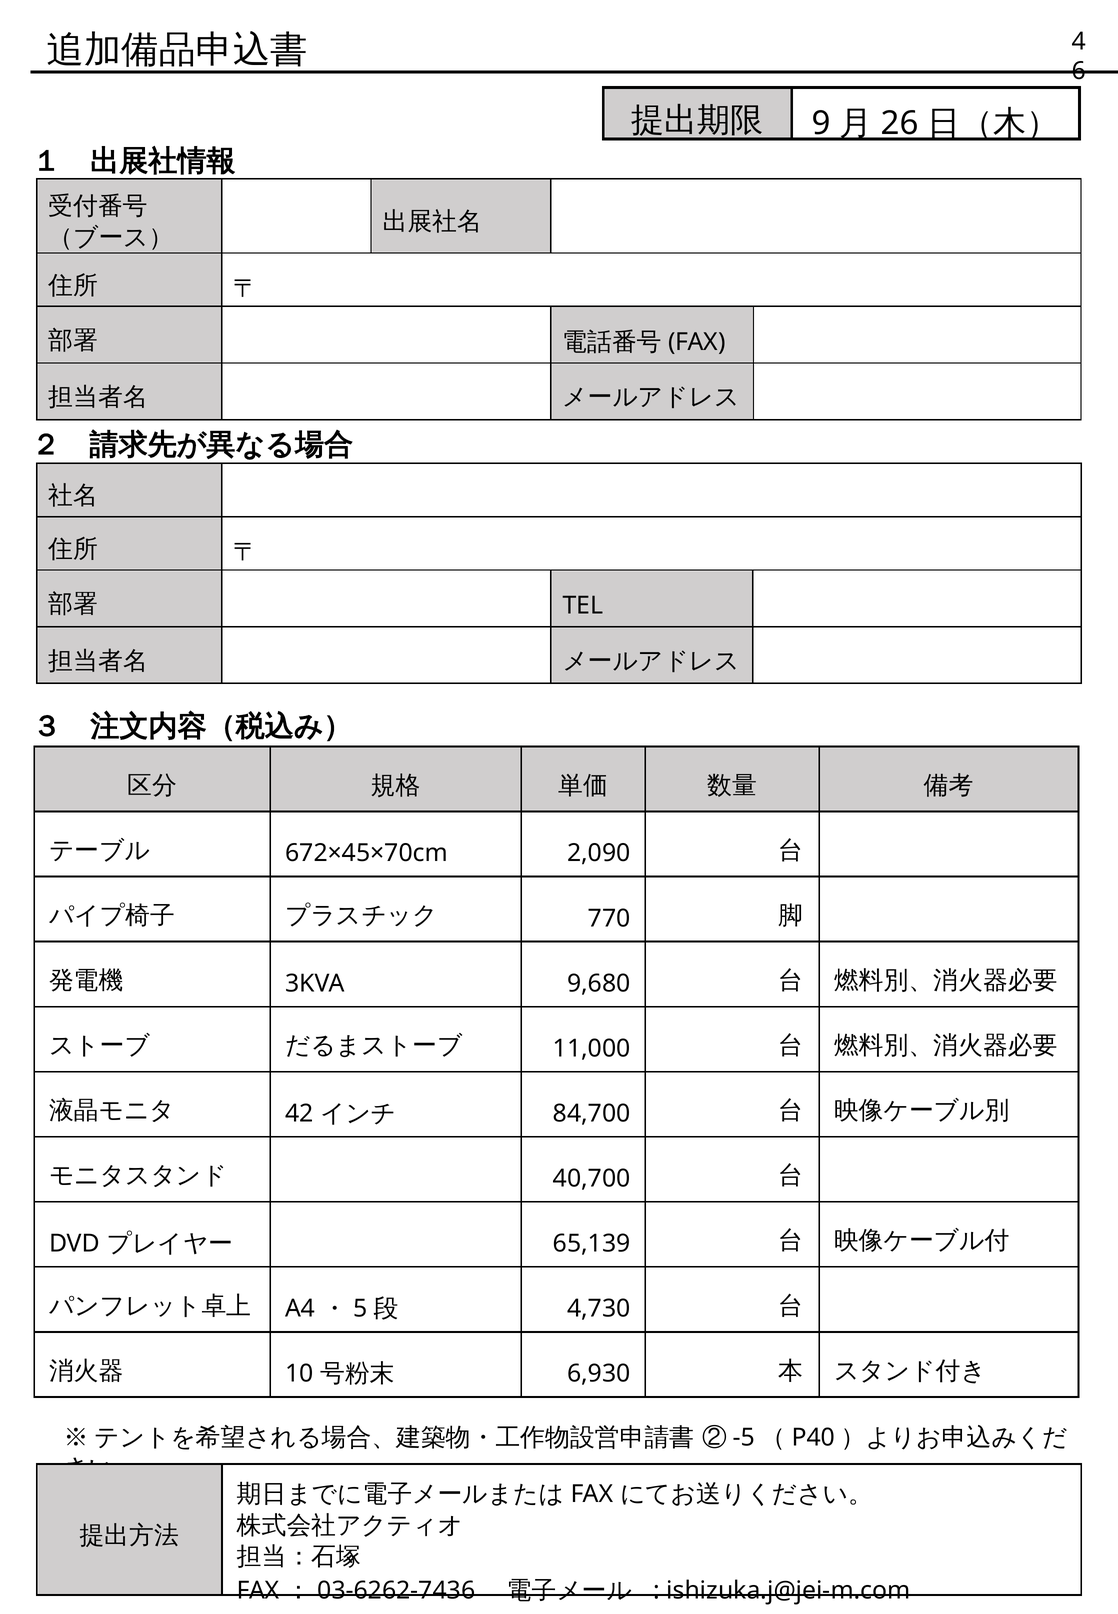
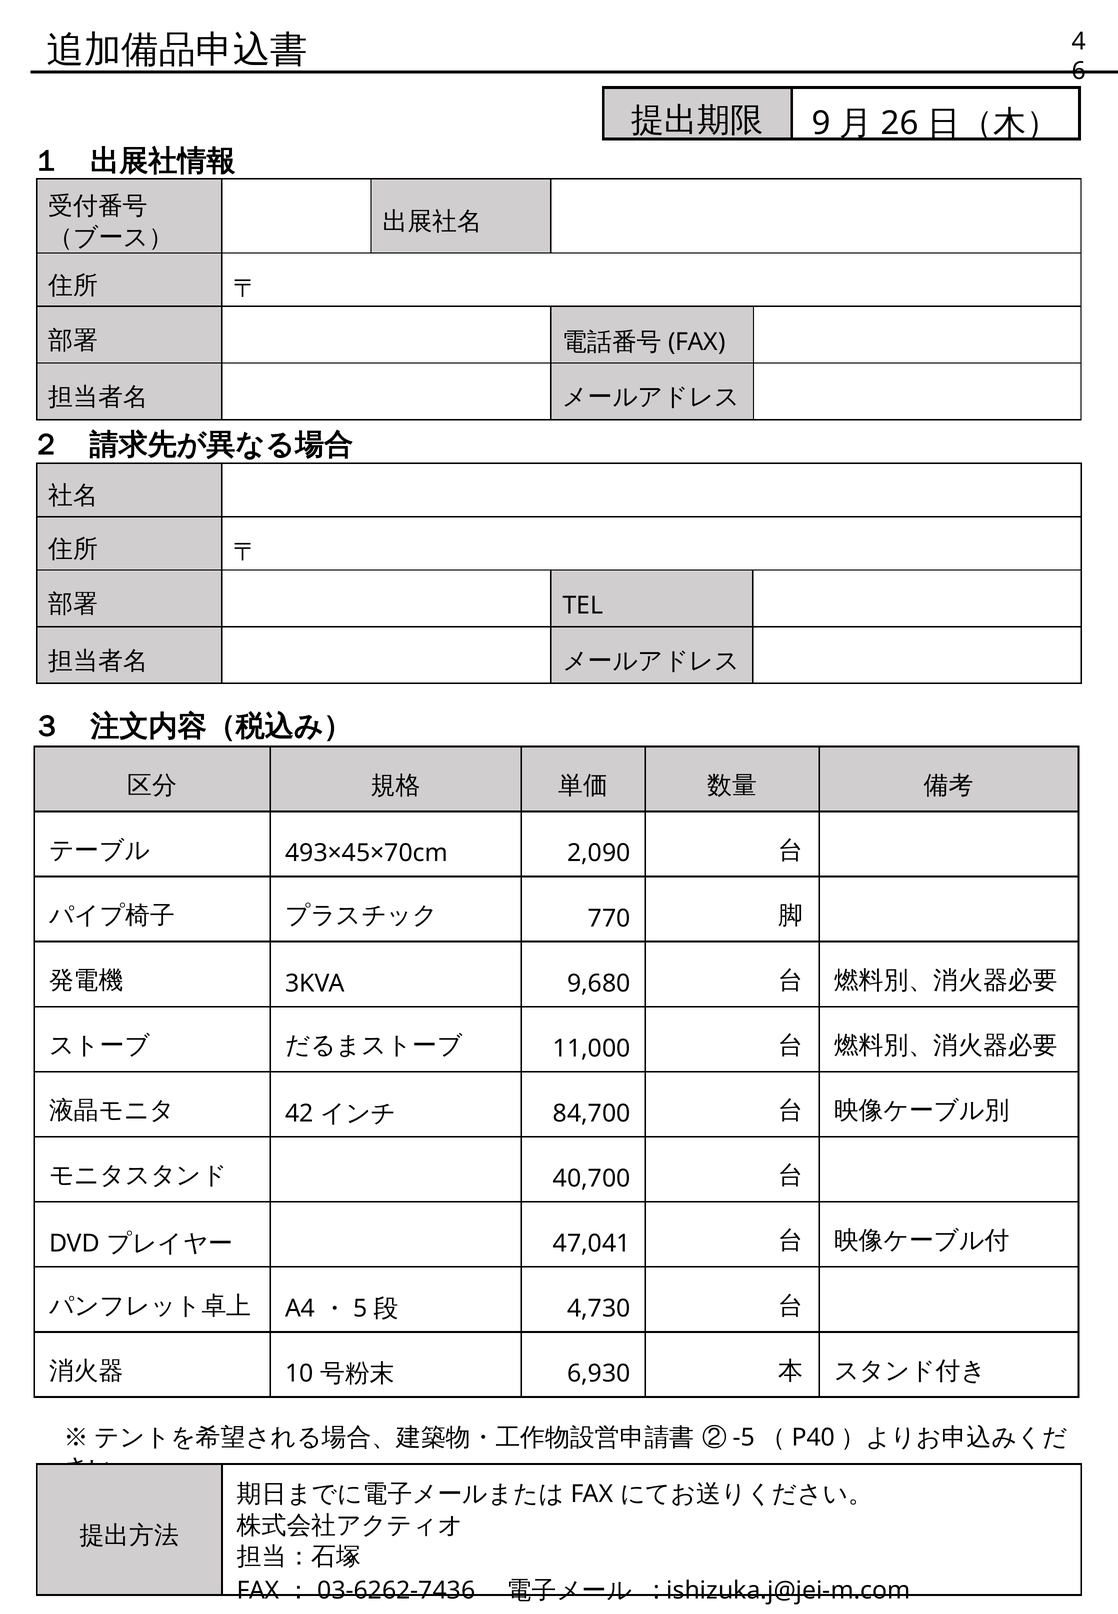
672×45×70cm: 672×45×70cm -> 493×45×70cm
65,139: 65,139 -> 47,041
